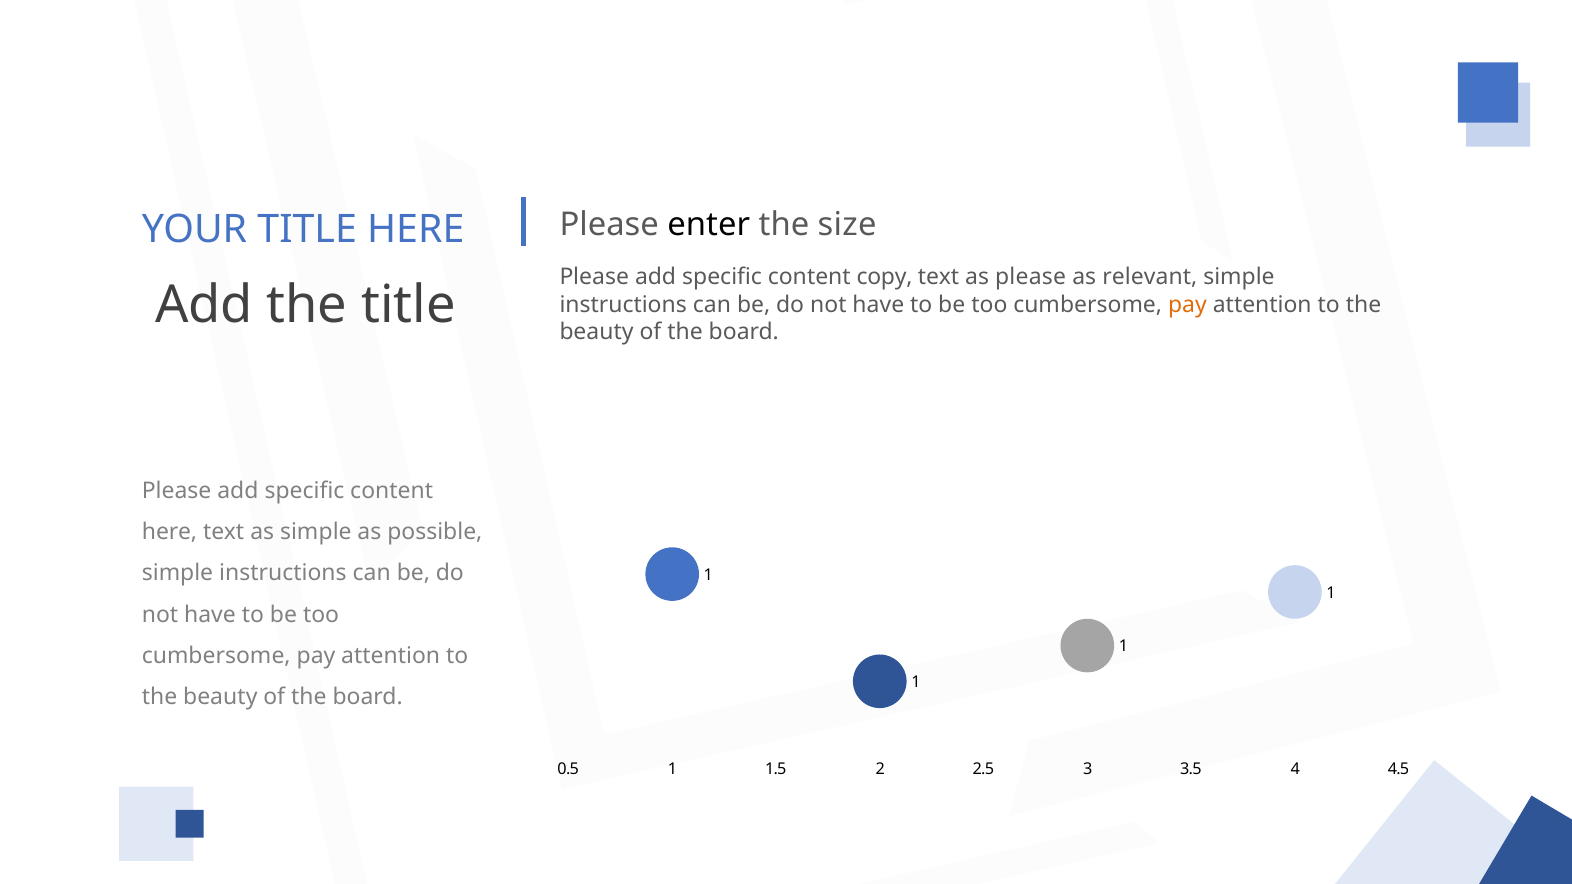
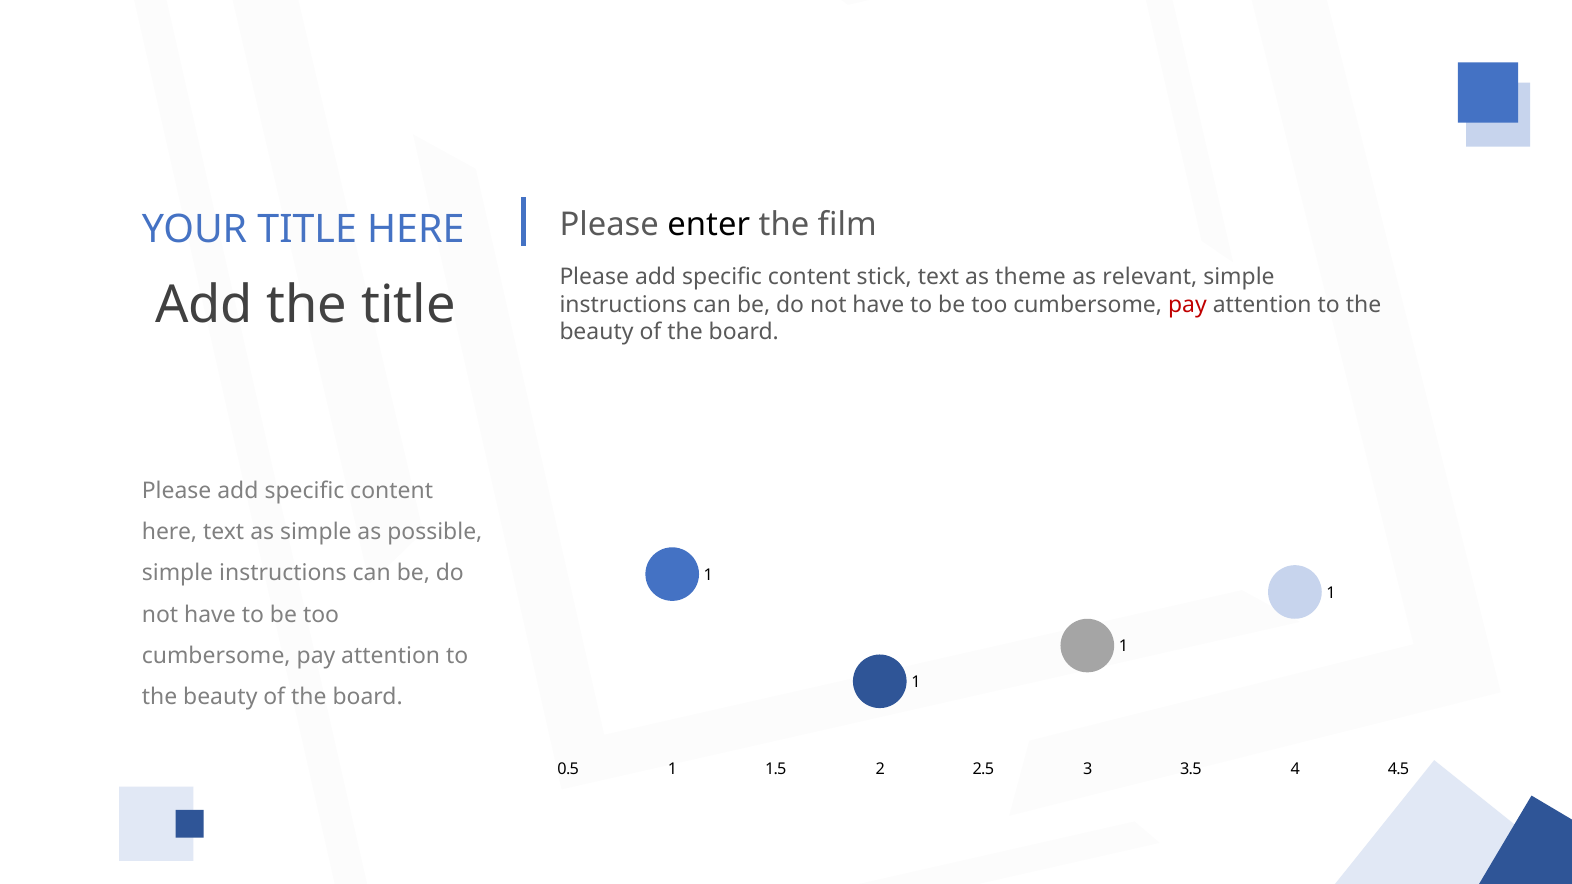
size: size -> film
copy: copy -> stick
as please: please -> theme
pay at (1187, 305) colour: orange -> red
